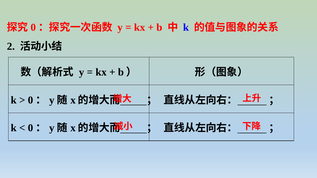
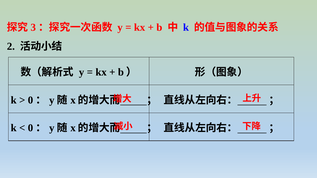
0 at (33, 27): 0 -> 3
